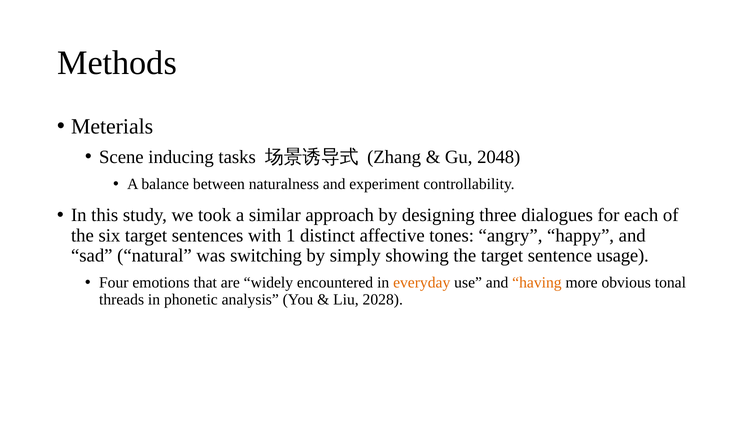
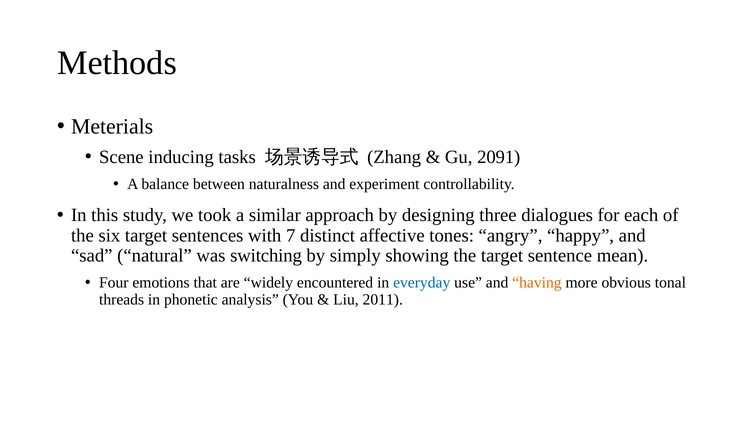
2048: 2048 -> 2091
1: 1 -> 7
usage: usage -> mean
everyday colour: orange -> blue
2028: 2028 -> 2011
